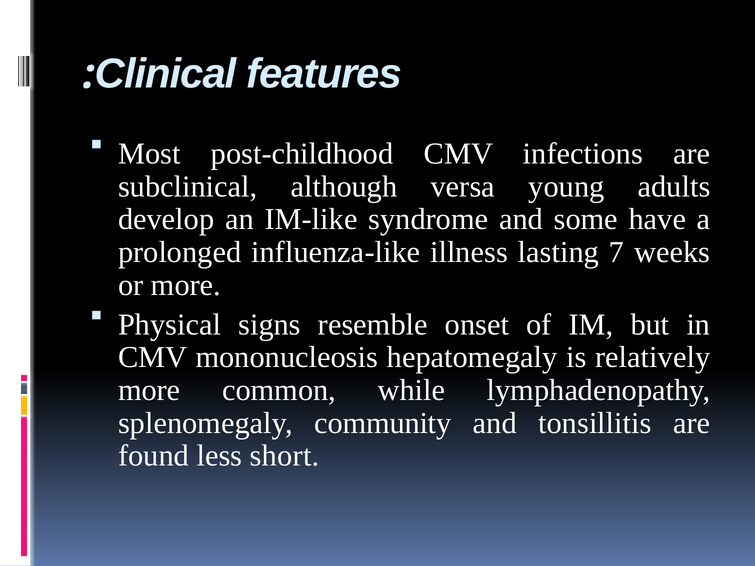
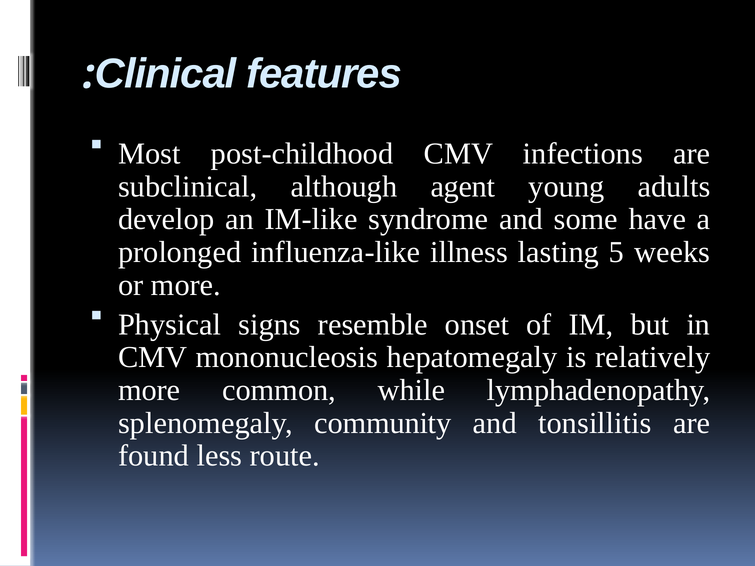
versa: versa -> agent
7: 7 -> 5
short: short -> route
